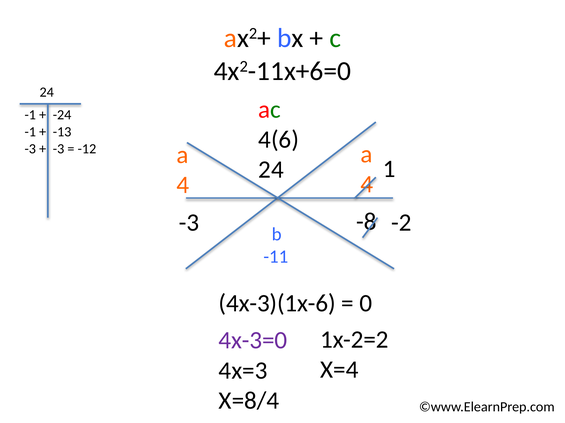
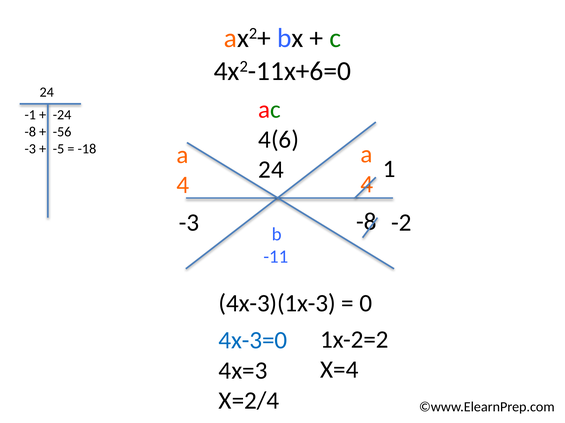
-1 at (30, 132): -1 -> -8
-13: -13 -> -56
-3 at (59, 149): -3 -> -5
-12: -12 -> -18
4x-3)(1x-6: 4x-3)(1x-6 -> 4x-3)(1x-3
4x-3=0 colour: purple -> blue
X=8/4: X=8/4 -> X=2/4
